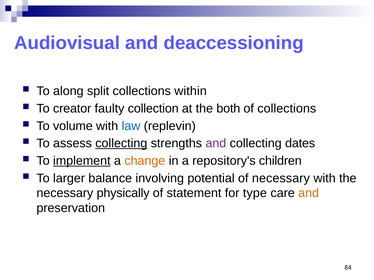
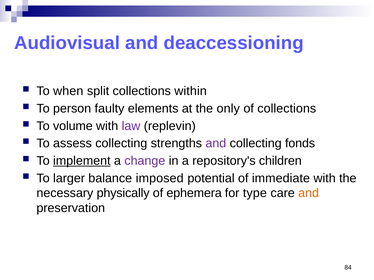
along: along -> when
creator: creator -> person
collection: collection -> elements
both: both -> only
law colour: blue -> purple
collecting at (121, 144) underline: present -> none
dates: dates -> fonds
change colour: orange -> purple
involving: involving -> imposed
of necessary: necessary -> immediate
statement: statement -> ephemera
